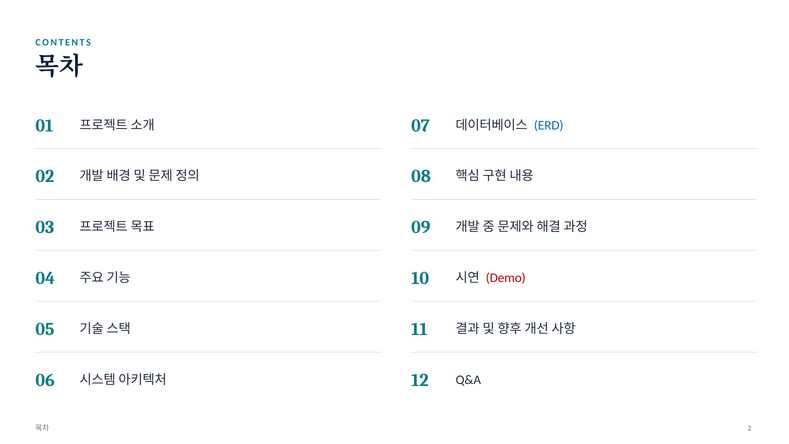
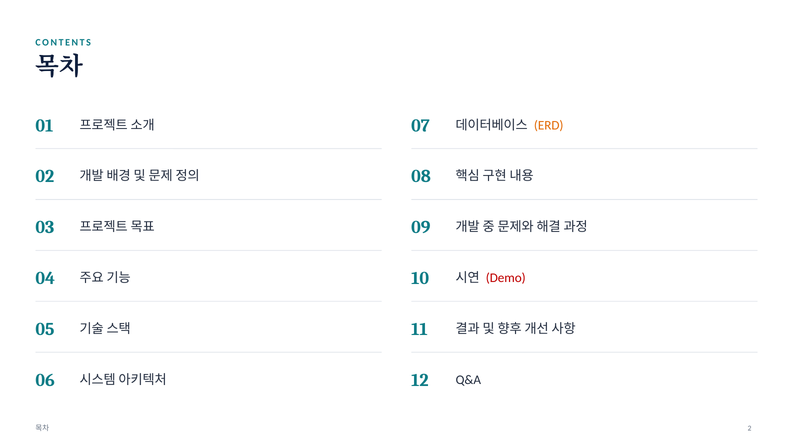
ERD colour: blue -> orange
